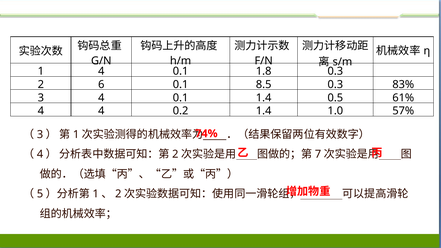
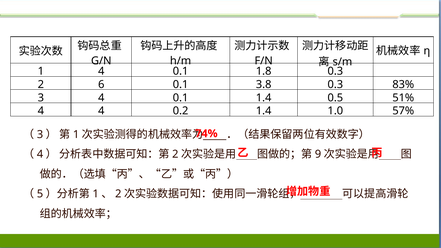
8.5: 8.5 -> 3.8
61%: 61% -> 51%
7: 7 -> 9
